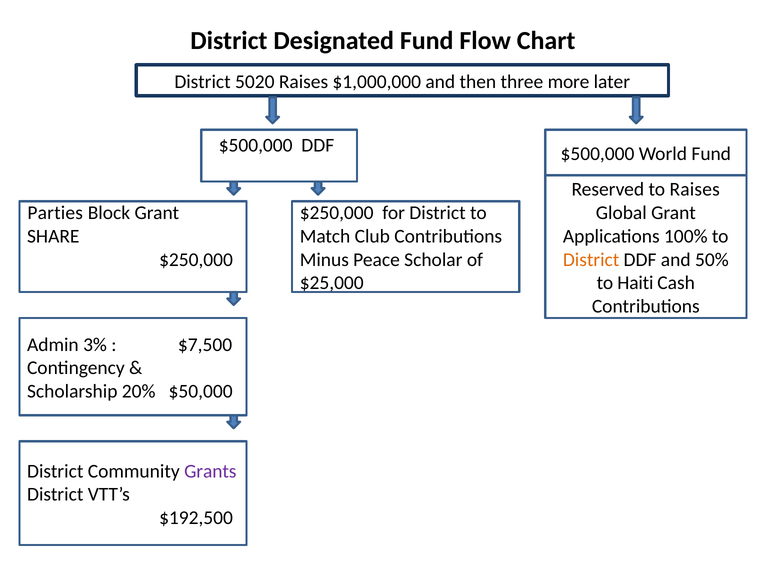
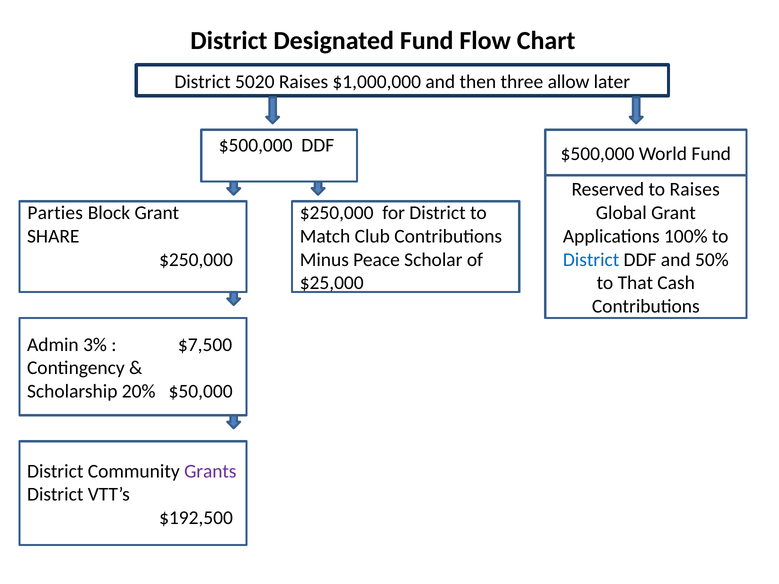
more: more -> allow
District at (591, 260) colour: orange -> blue
Haiti: Haiti -> That
